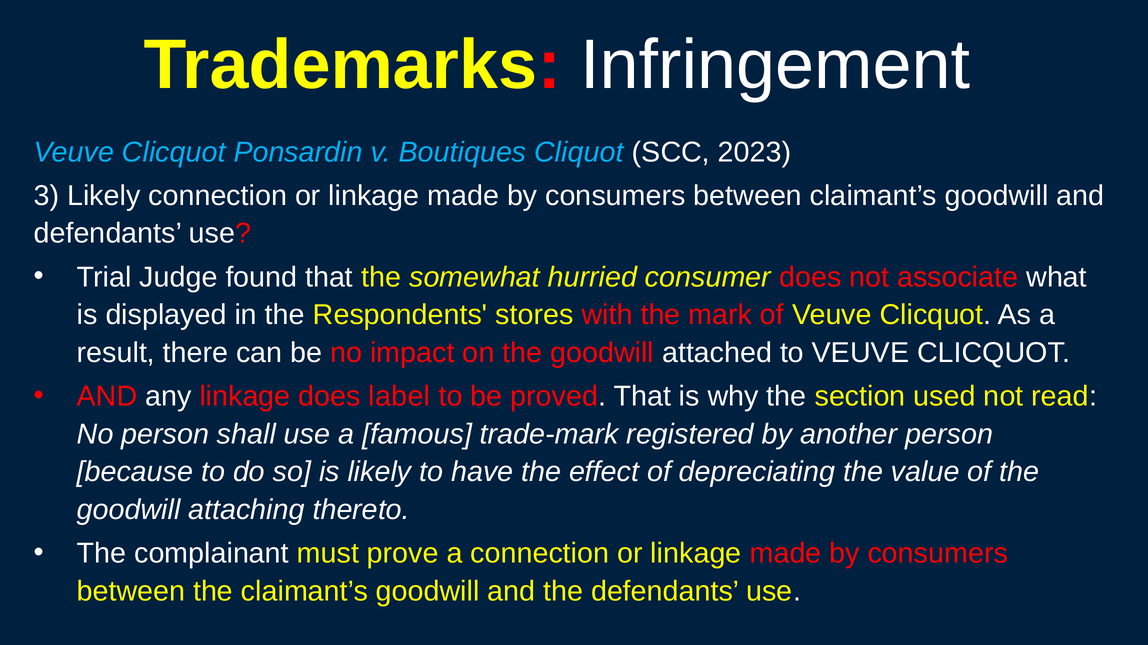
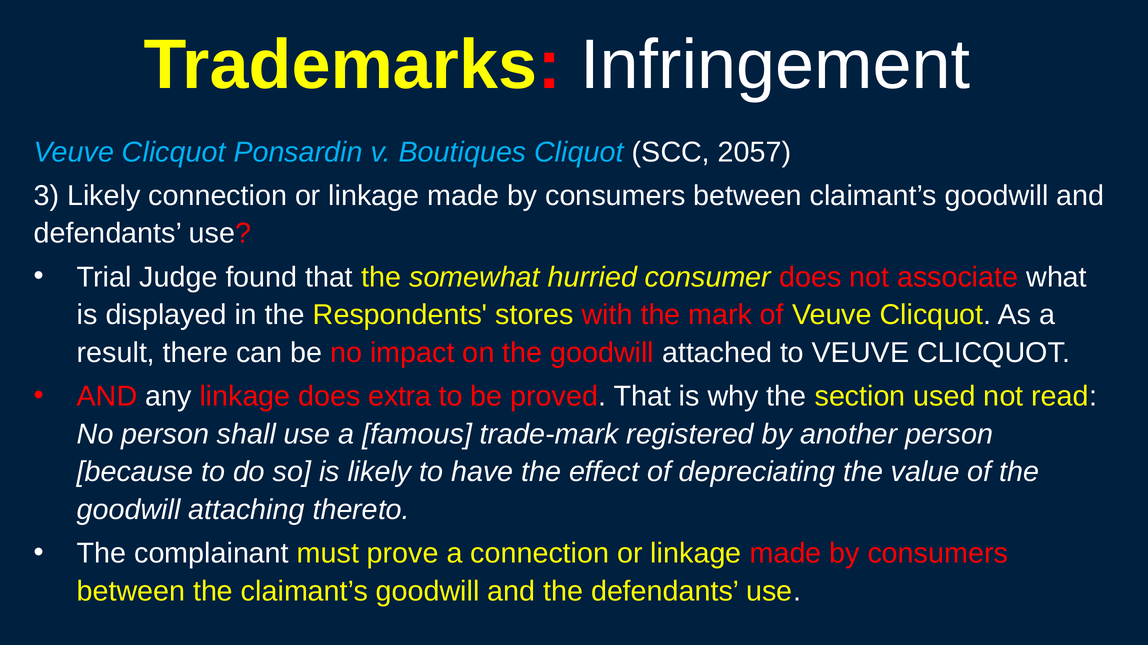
2023: 2023 -> 2057
label: label -> extra
